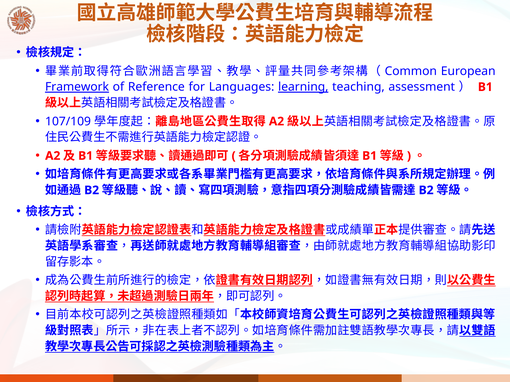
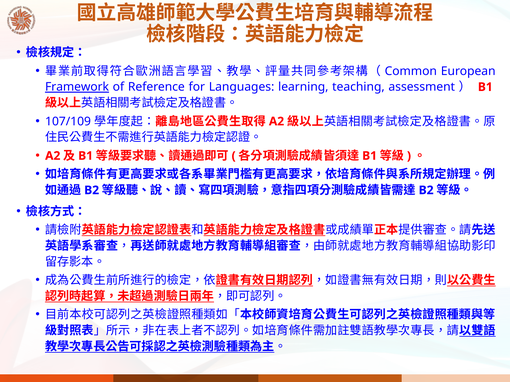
learning underline: present -> none
